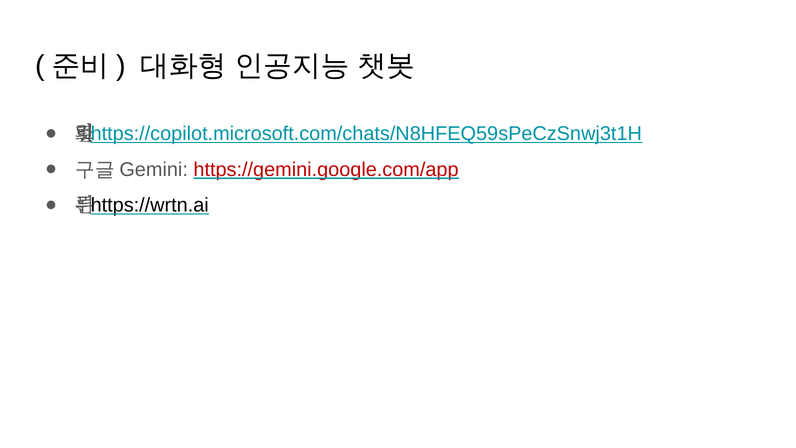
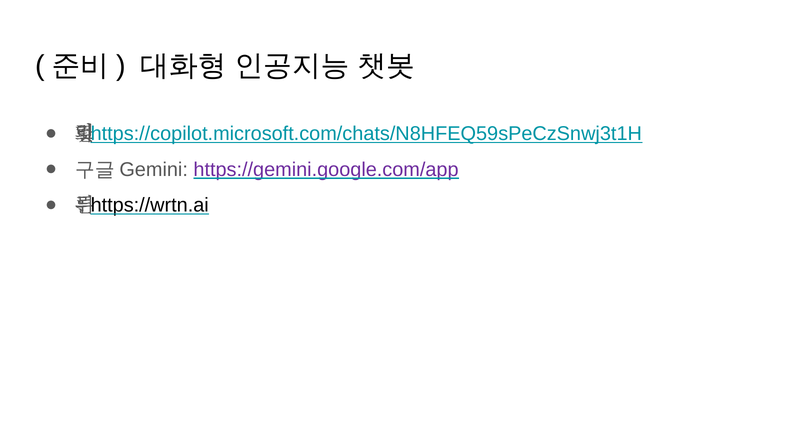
https://gemini.google.com/app colour: red -> purple
